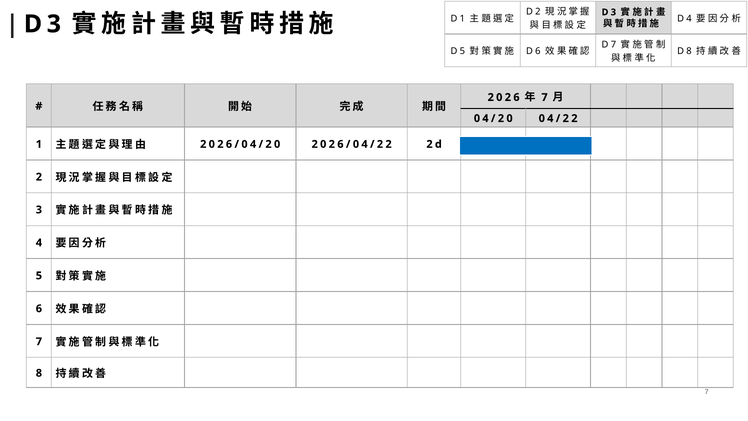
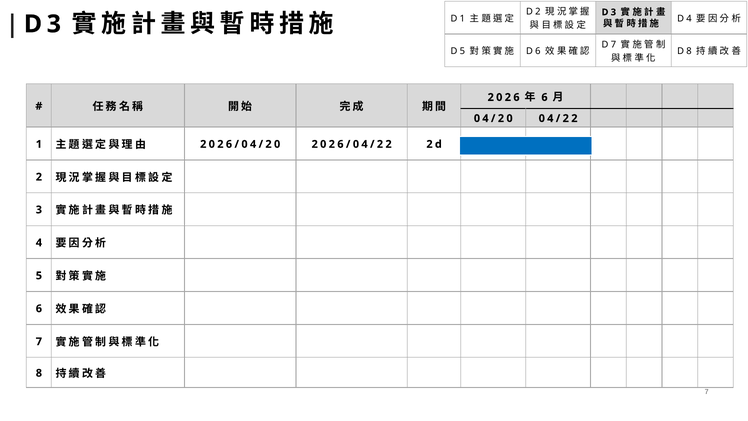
7 at (545, 97): 7 -> 6
